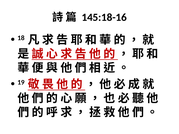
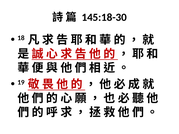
145:18-16: 145:18-16 -> 145:18-30
